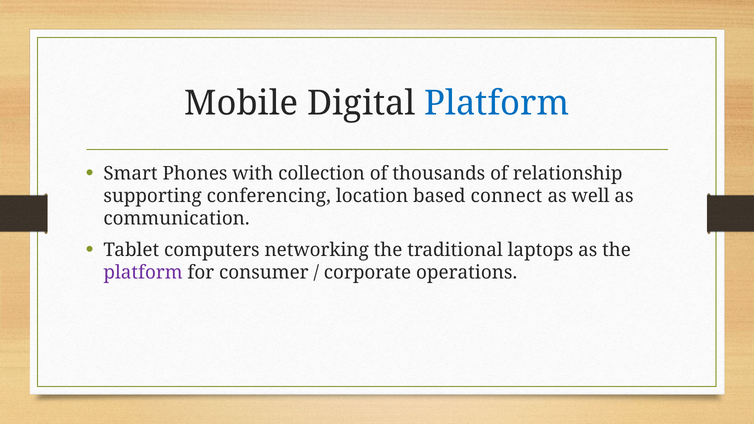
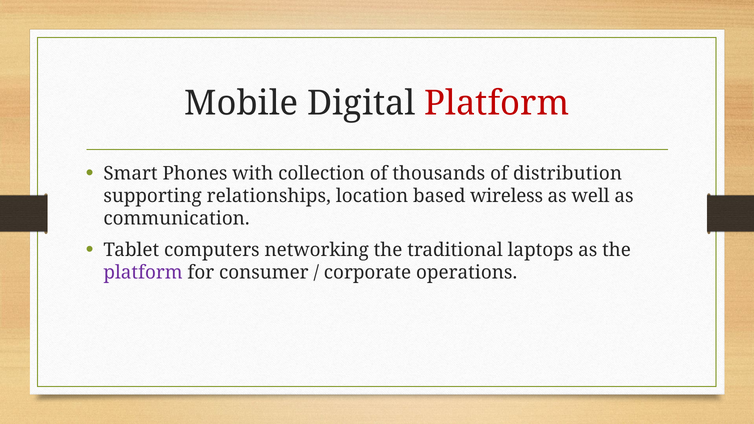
Platform at (497, 103) colour: blue -> red
relationship: relationship -> distribution
conferencing: conferencing -> relationships
connect: connect -> wireless
